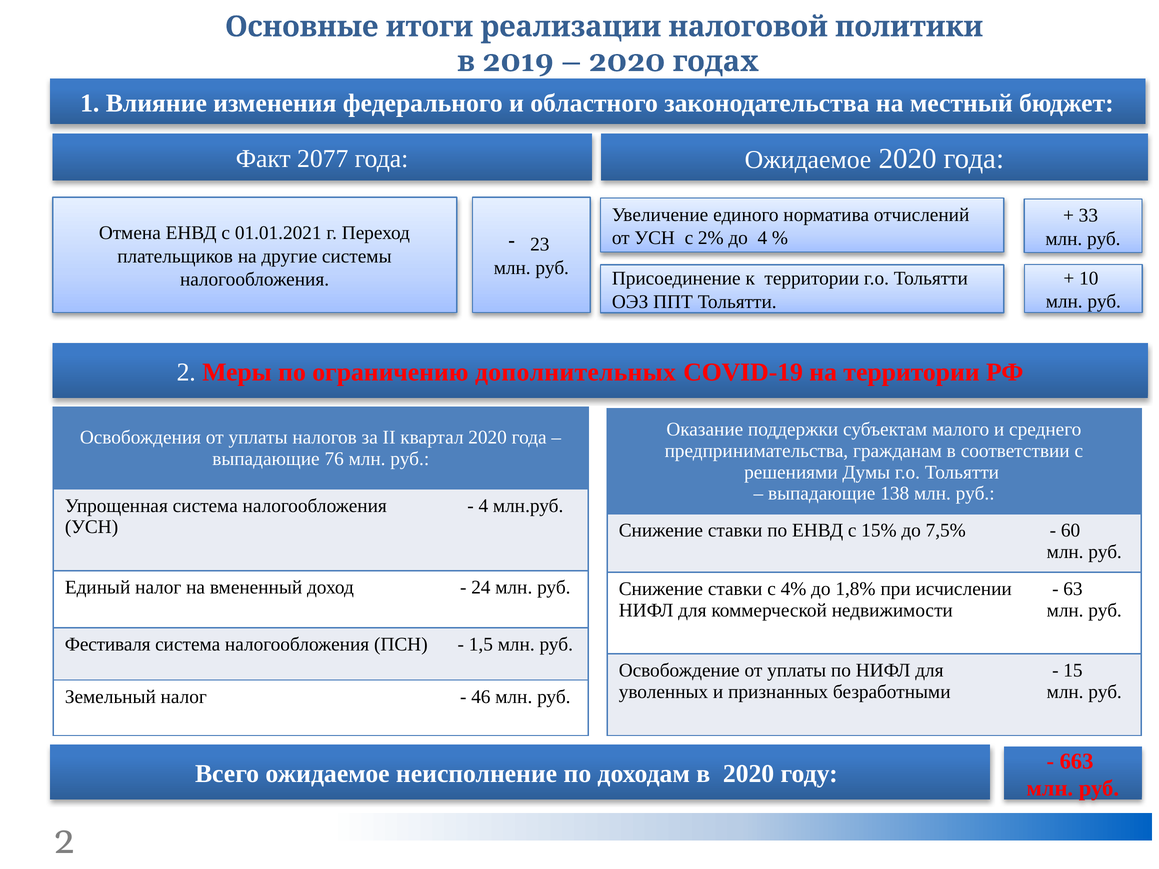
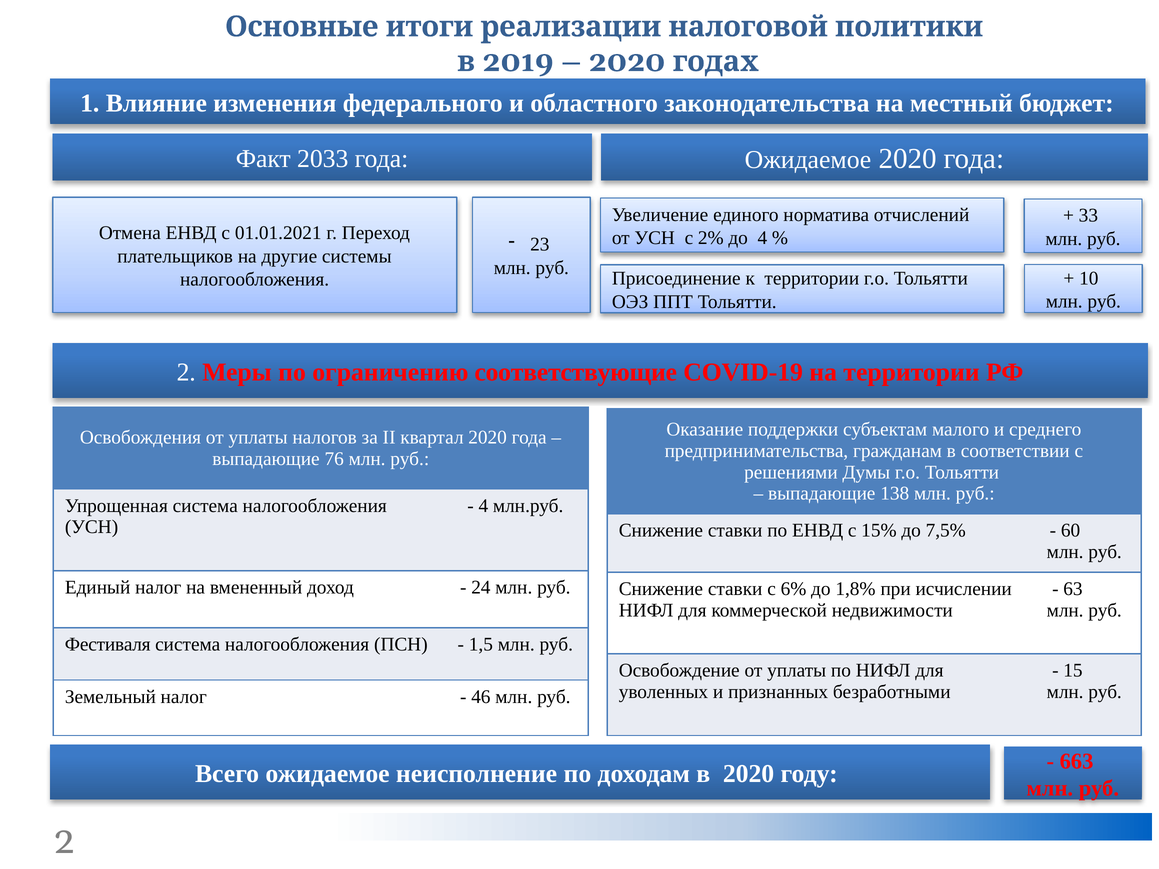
2077: 2077 -> 2033
дополнительных: дополнительных -> соответствующие
4%: 4% -> 6%
